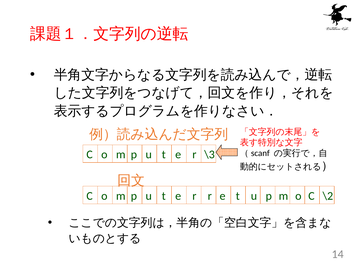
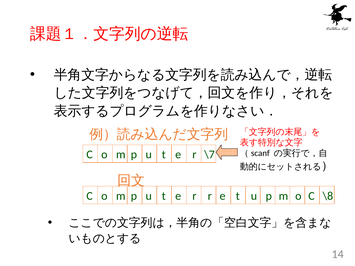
\3: \3 -> \7
\2: \2 -> \8
